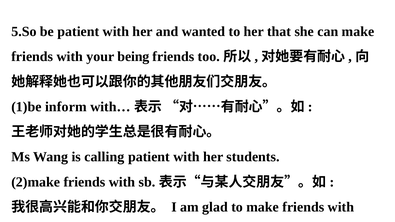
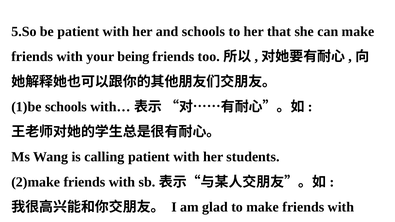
and wanted: wanted -> schools
1)be inform: inform -> schools
